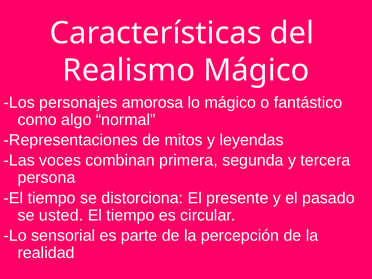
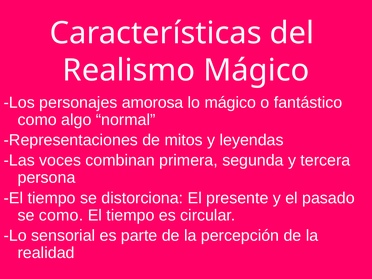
se usted: usted -> como
